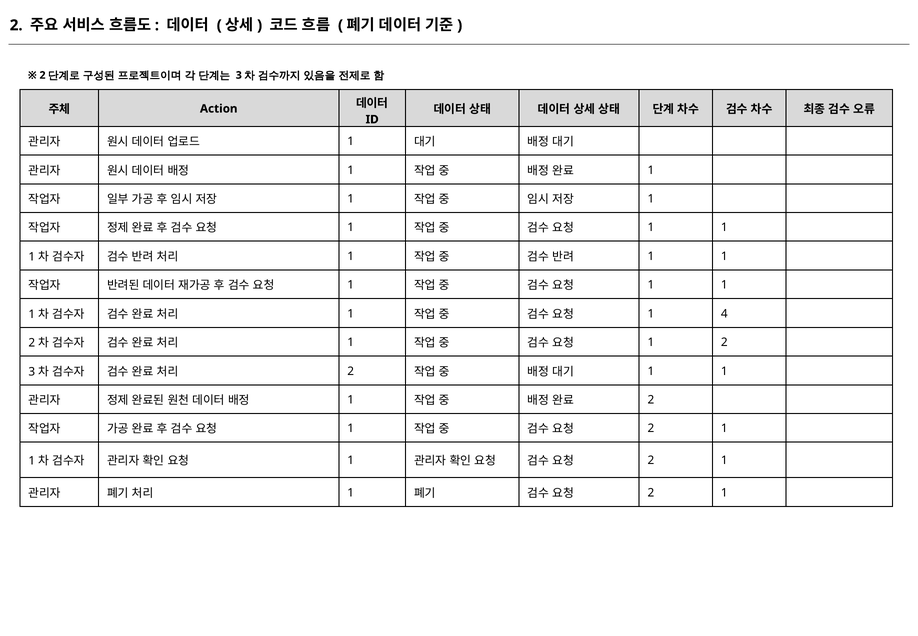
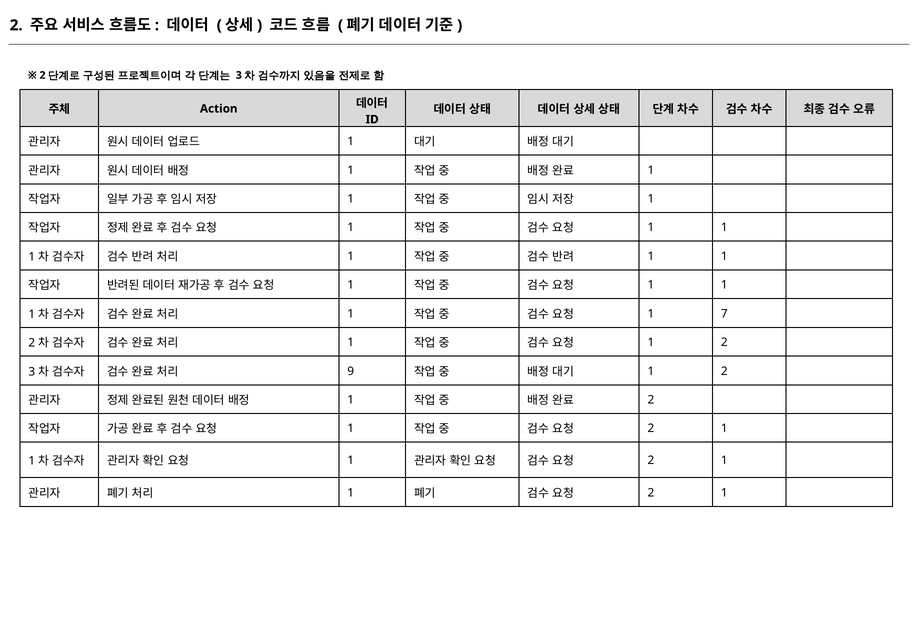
4: 4 -> 7
2 at (351, 371): 2 -> 9
1 at (724, 371): 1 -> 2
